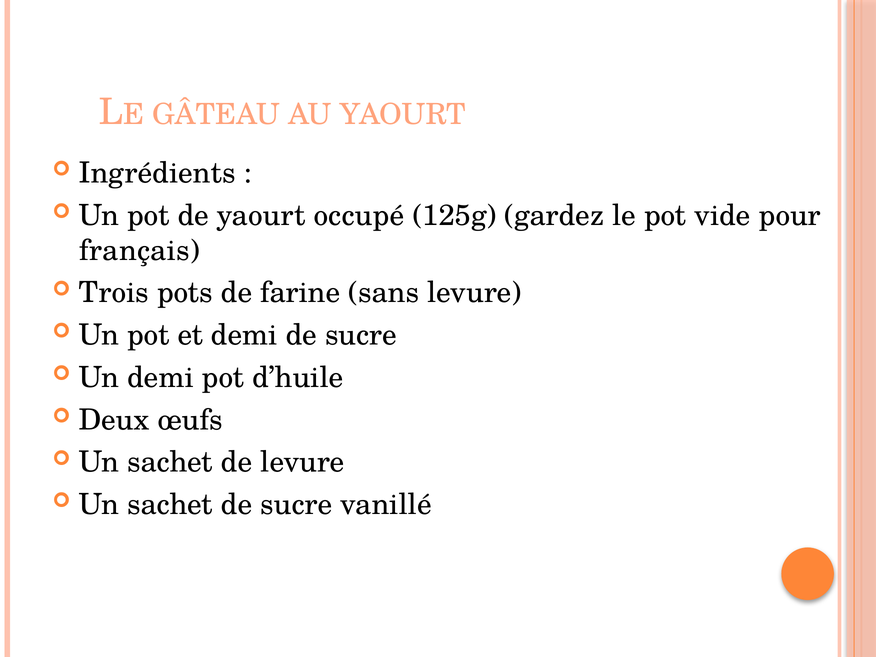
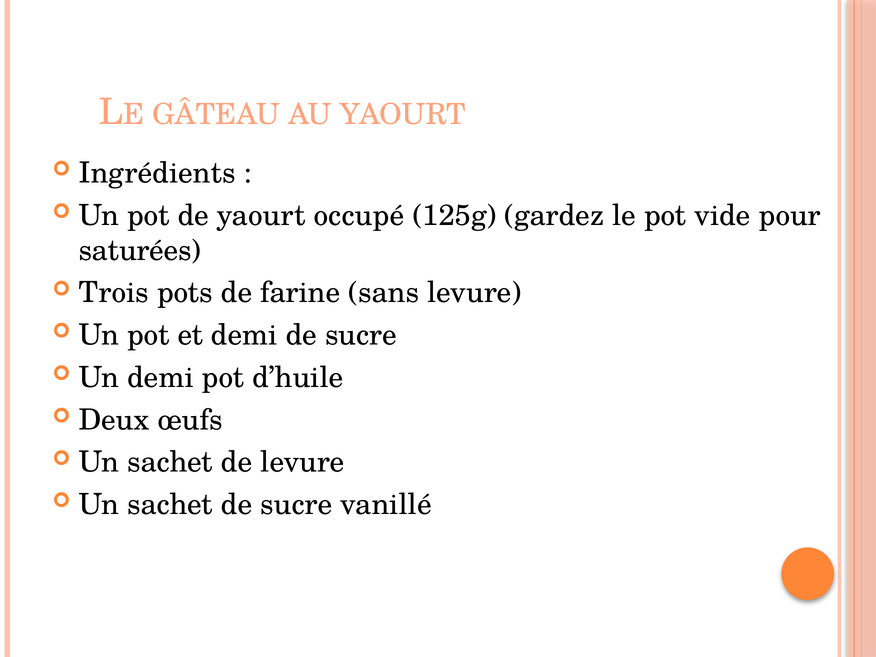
français: français -> saturées
